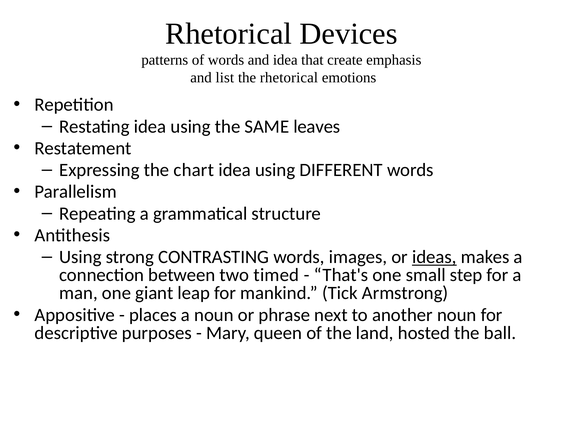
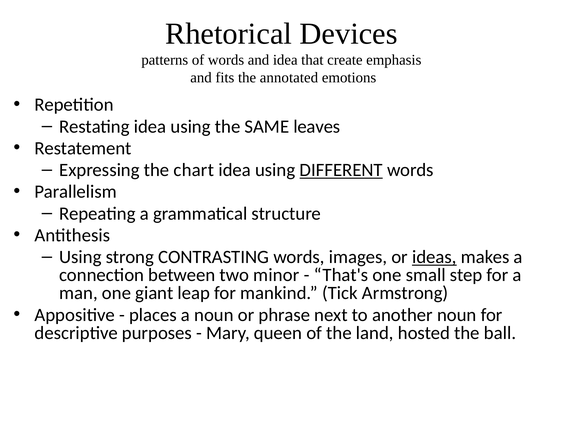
list: list -> fits
the rhetorical: rhetorical -> annotated
DIFFERENT underline: none -> present
timed: timed -> minor
